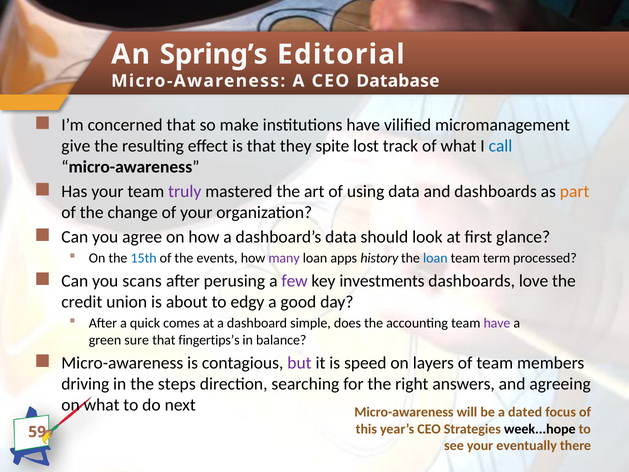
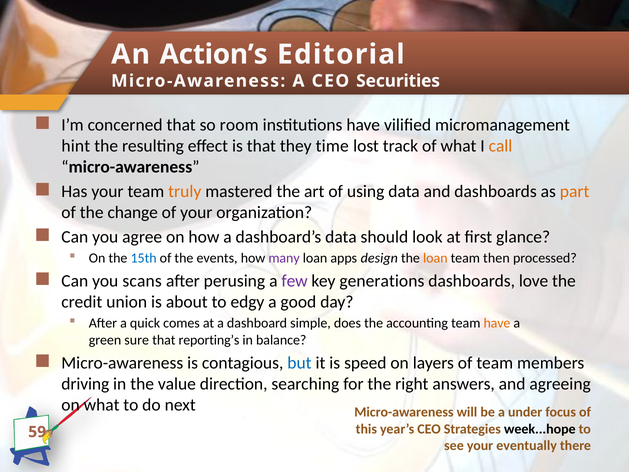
Spring’s: Spring’s -> Action’s
Database: Database -> Securities
make: make -> room
give: give -> hint
spite: spite -> time
call colour: blue -> orange
truly colour: purple -> orange
history: history -> design
loan at (435, 258) colour: blue -> orange
term: term -> then
investments: investments -> generations
have at (497, 323) colour: purple -> orange
fingertips’s: fingertips’s -> reporting’s
but colour: purple -> blue
steps: steps -> value
dated: dated -> under
